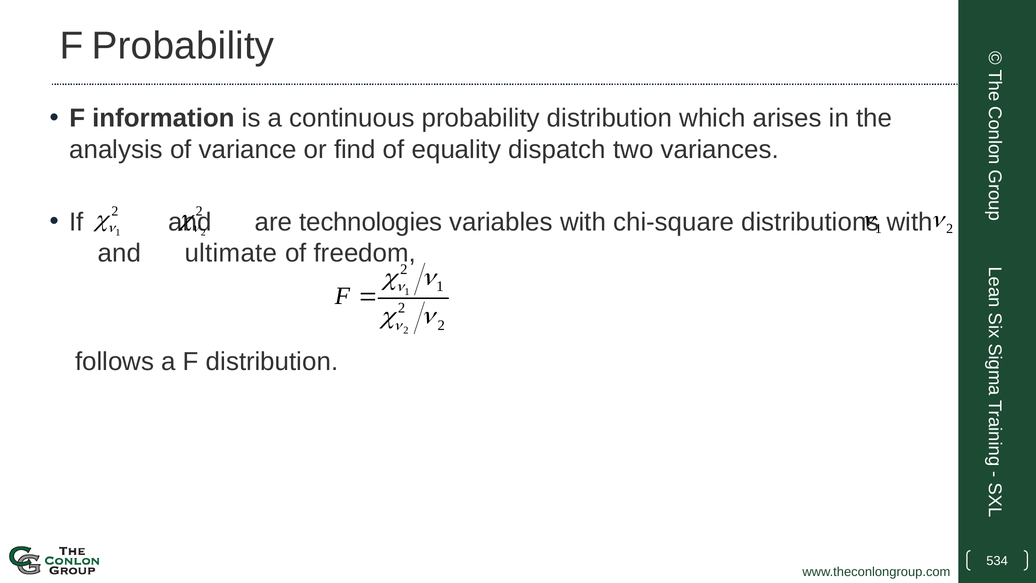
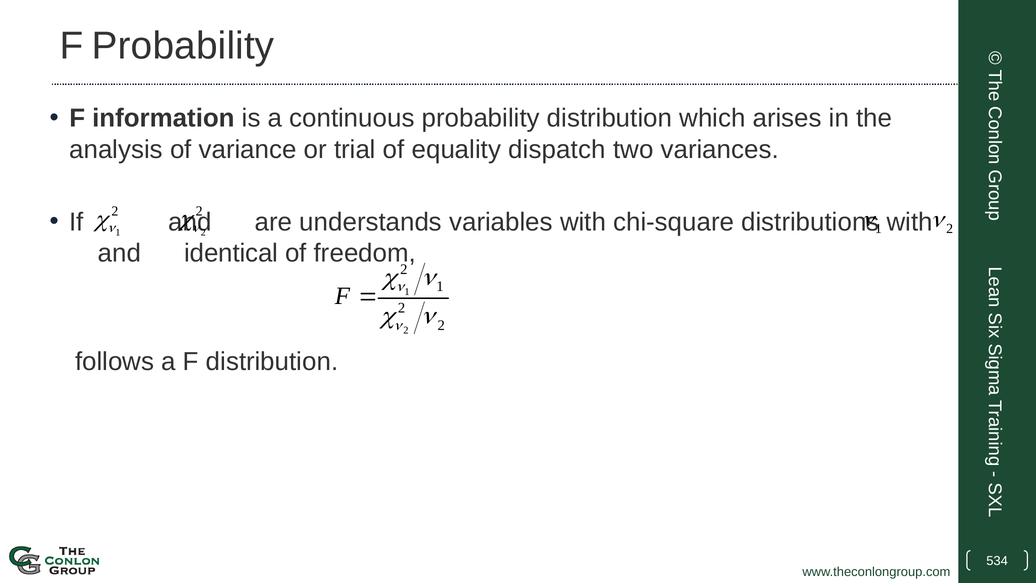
find: find -> trial
technologies: technologies -> understands
ultimate: ultimate -> identical
